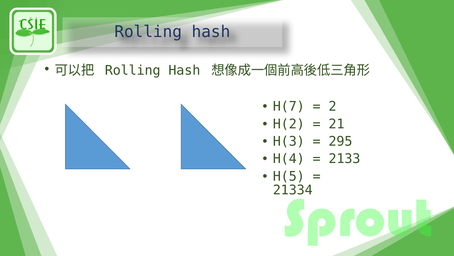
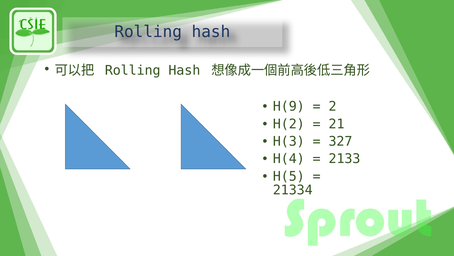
H(7: H(7 -> H(9
295: 295 -> 327
